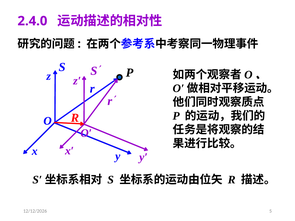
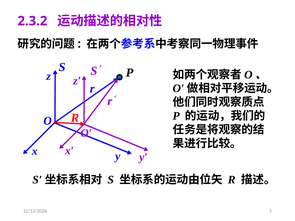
2.4.0: 2.4.0 -> 2.3.2
